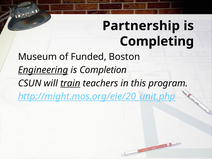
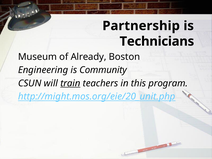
Completing: Completing -> Technicians
Funded: Funded -> Already
Engineering underline: present -> none
Completion: Completion -> Community
